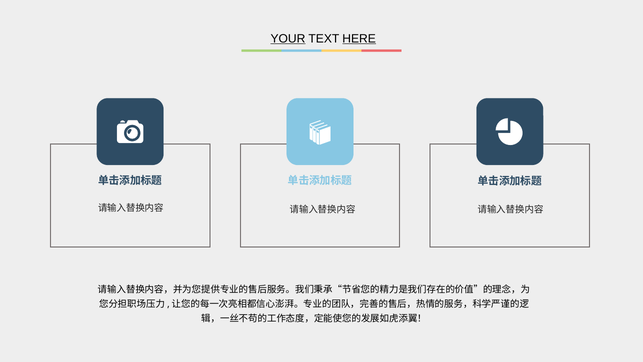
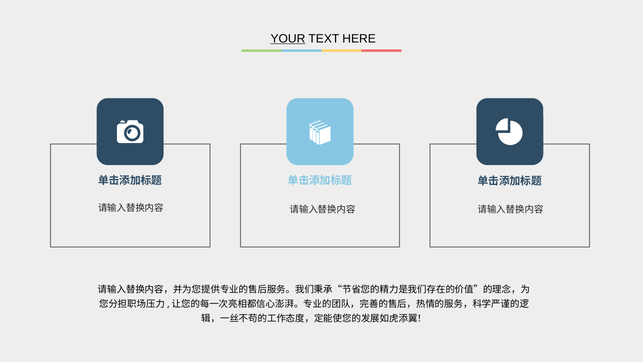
HERE underline: present -> none
